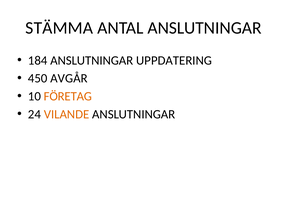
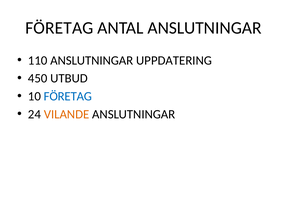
STÄMMA at (59, 28): STÄMMA -> FÖRETAG
184: 184 -> 110
AVGÅR: AVGÅR -> UTBUD
FÖRETAG at (68, 96) colour: orange -> blue
